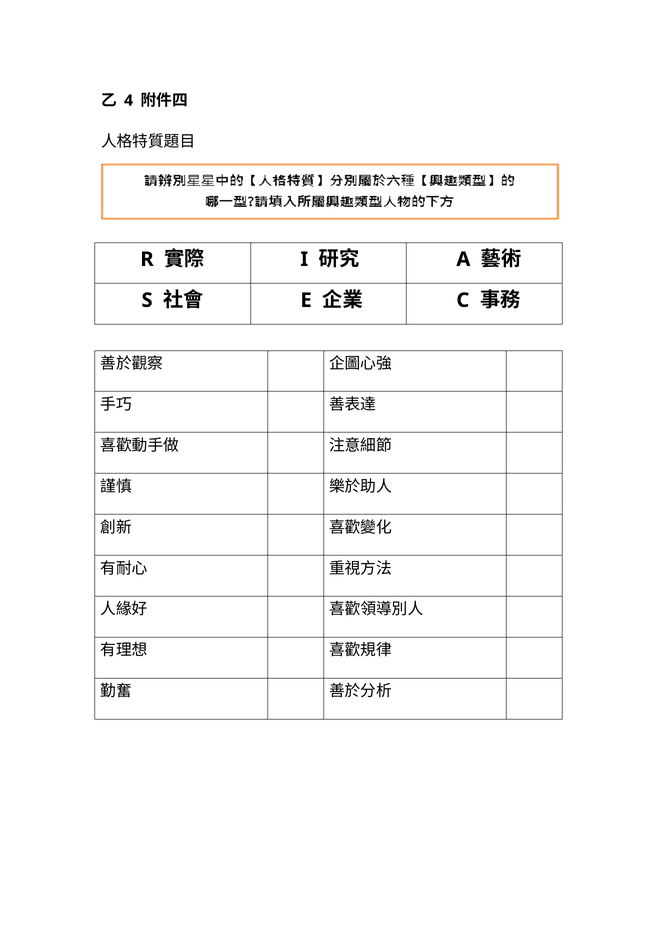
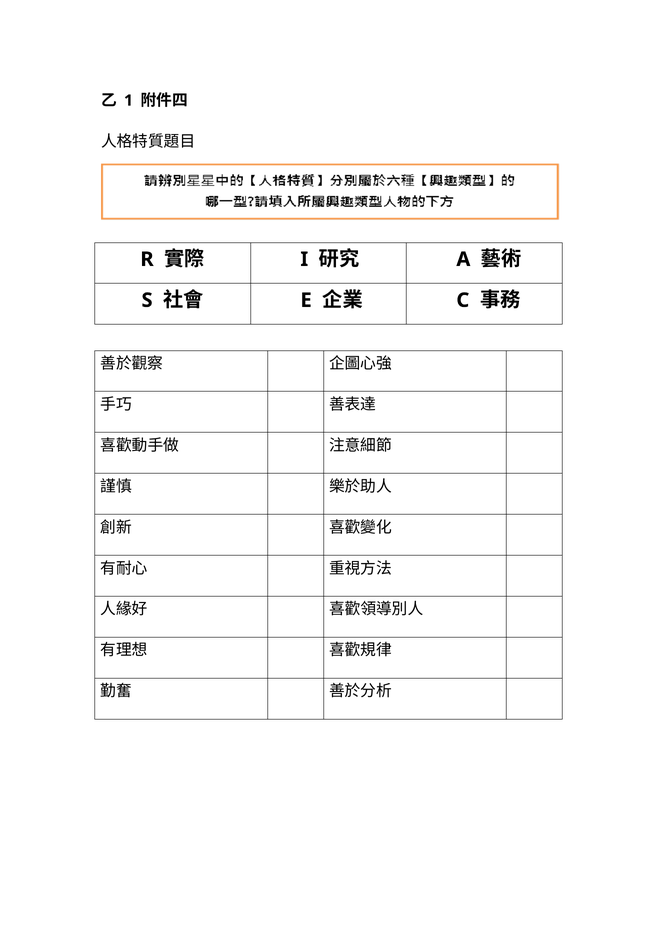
4: 4 -> 1
